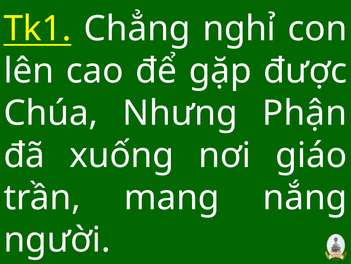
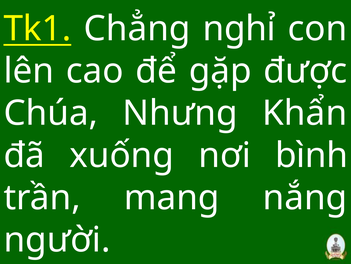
Phận: Phận -> Khẩn
giáo: giáo -> bình
